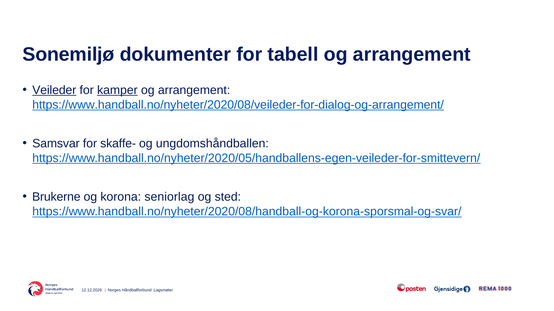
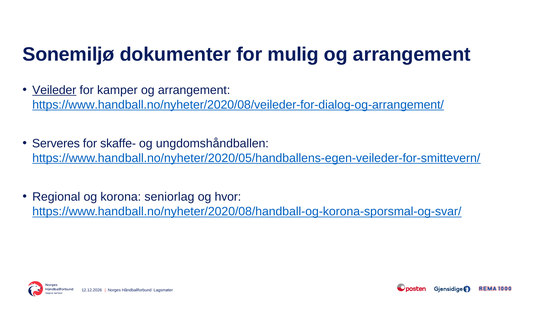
tabell: tabell -> mulig
kamper underline: present -> none
Samsvar: Samsvar -> Serveres
Brukerne: Brukerne -> Regional
sted: sted -> hvor
